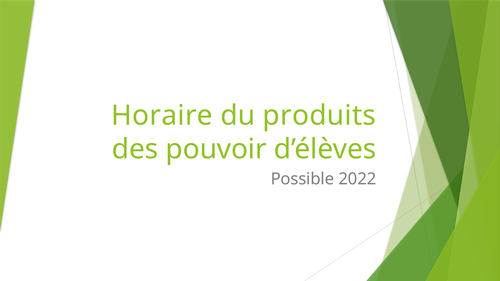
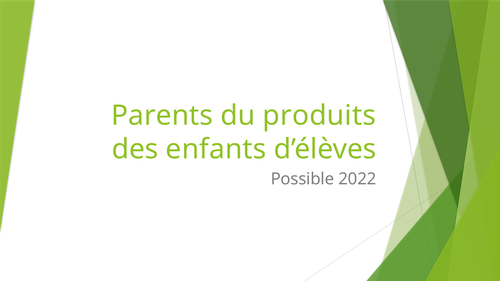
Horaire: Horaire -> Parents
pouvoir: pouvoir -> enfants
